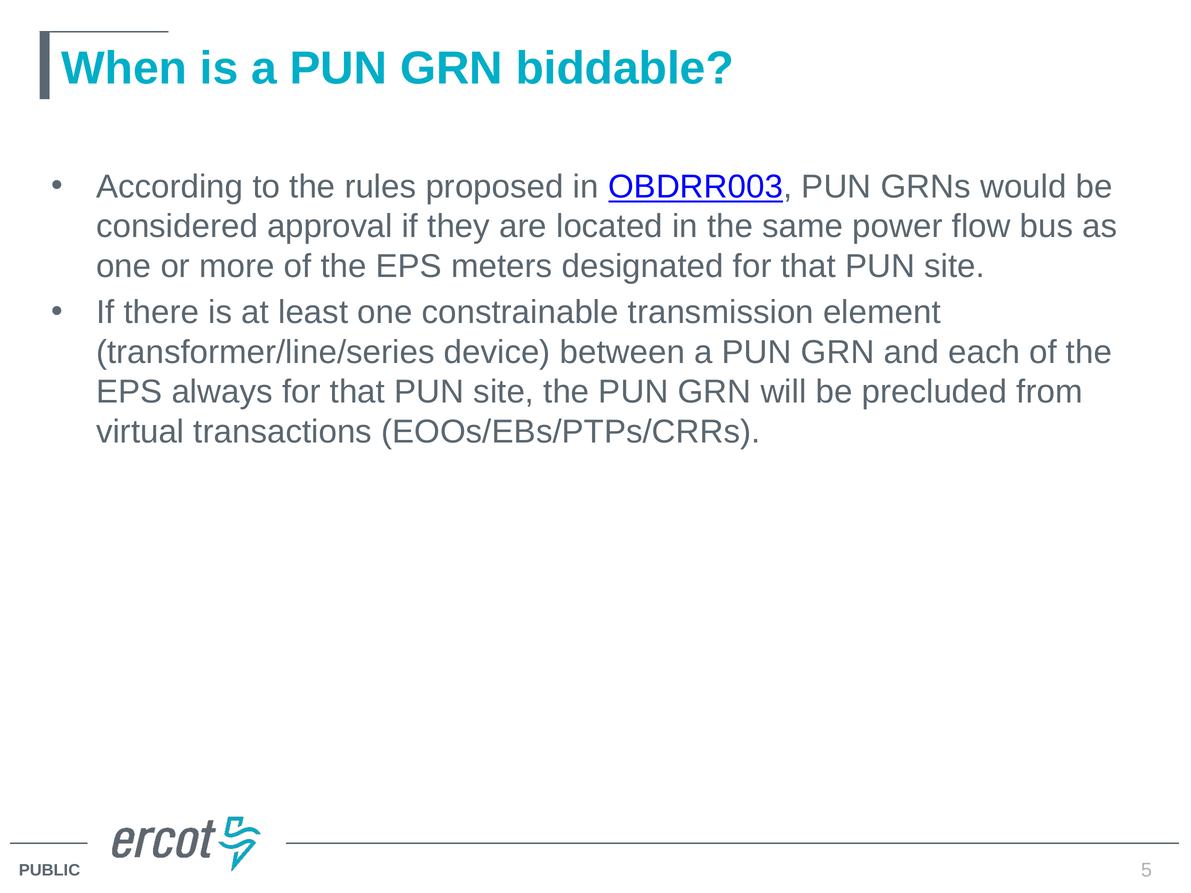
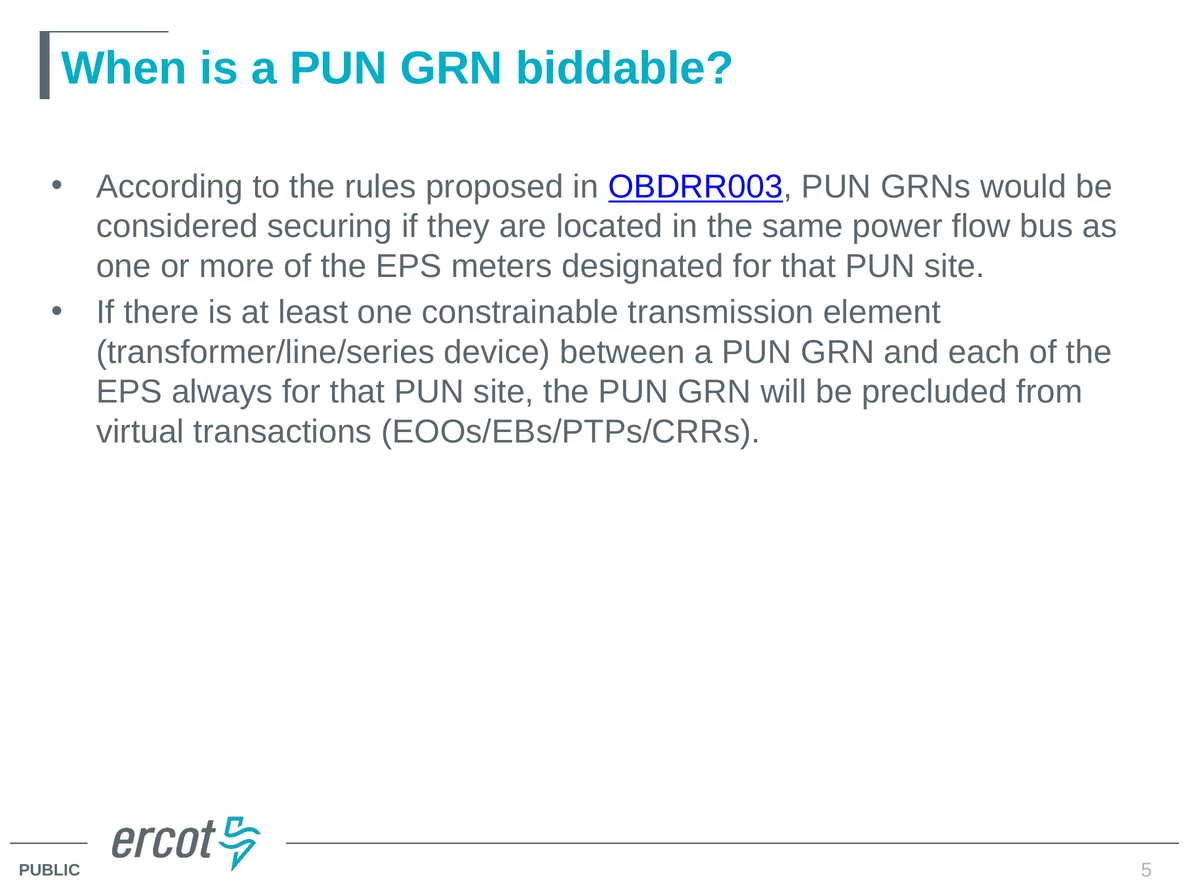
approval: approval -> securing
